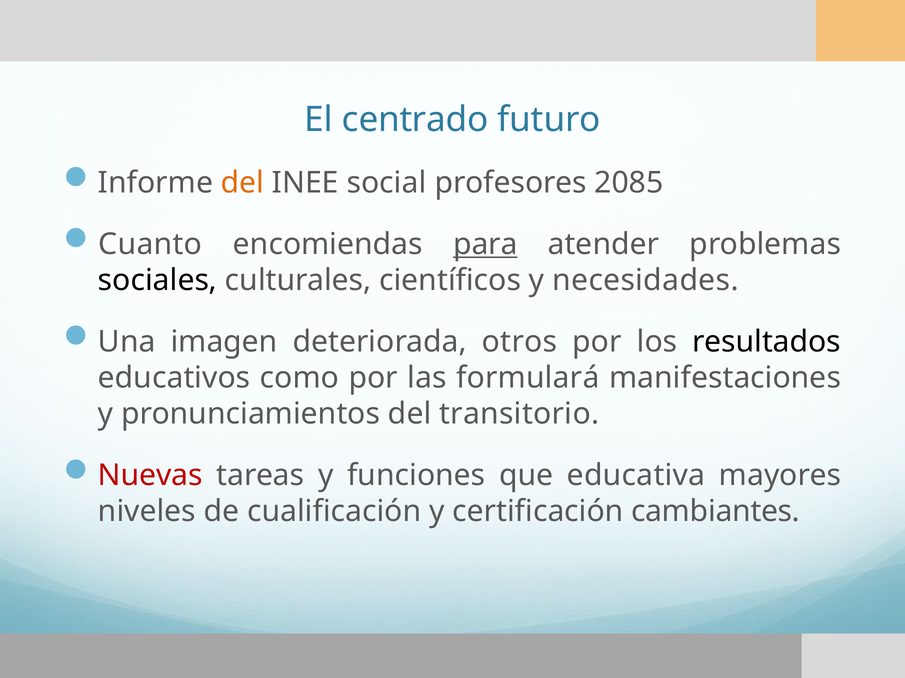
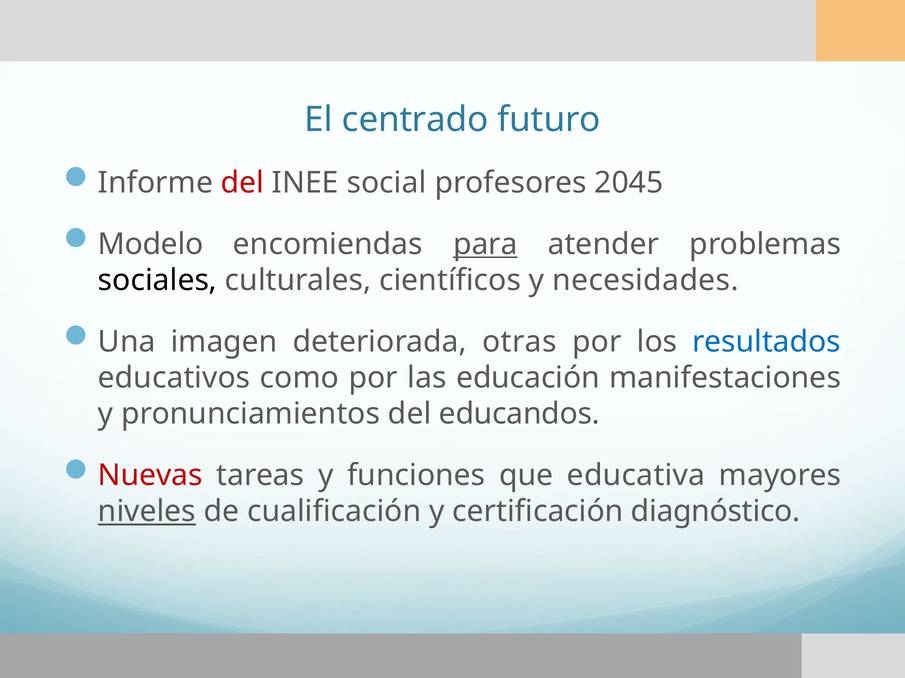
del at (243, 183) colour: orange -> red
2085: 2085 -> 2045
Cuanto: Cuanto -> Modelo
otros: otros -> otras
resultados colour: black -> blue
formulará: formulará -> educación
transitorio: transitorio -> educandos
niveles underline: none -> present
cambiantes: cambiantes -> diagnóstico
